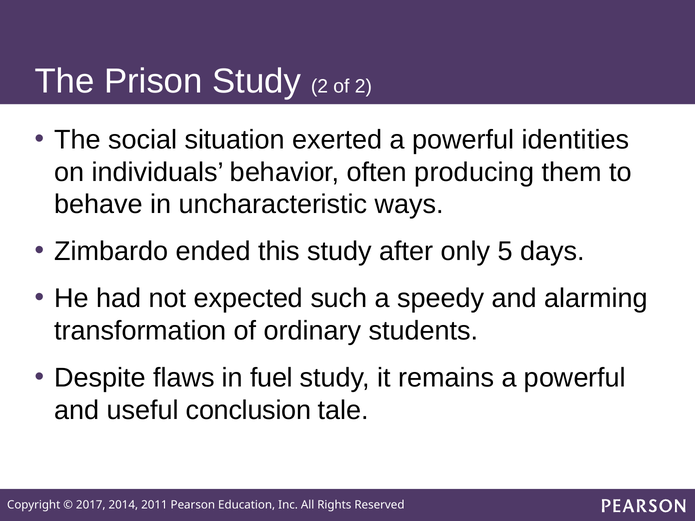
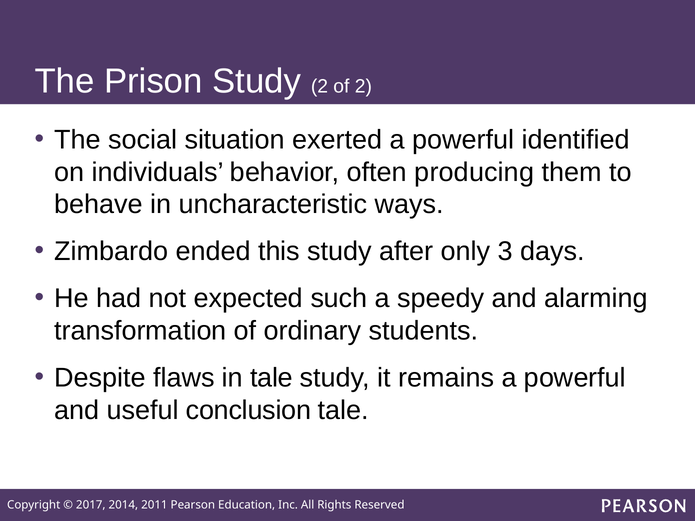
identities: identities -> identified
5: 5 -> 3
in fuel: fuel -> tale
